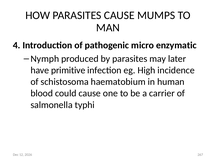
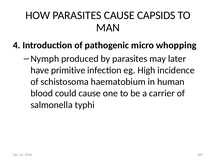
MUMPS: MUMPS -> CAPSIDS
enzymatic: enzymatic -> whopping
